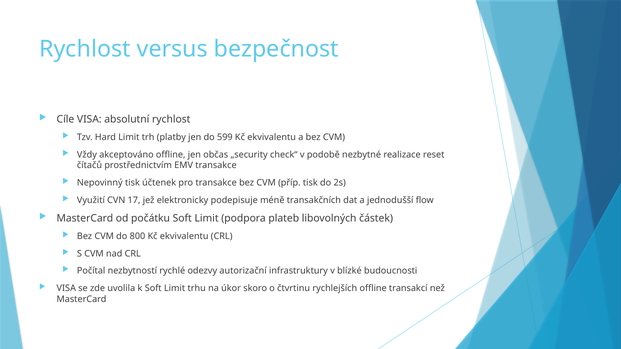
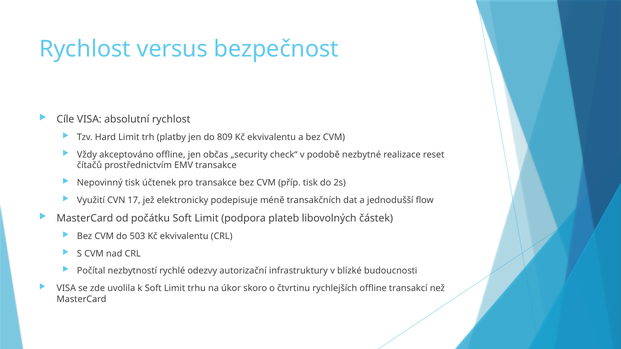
599: 599 -> 809
800: 800 -> 503
